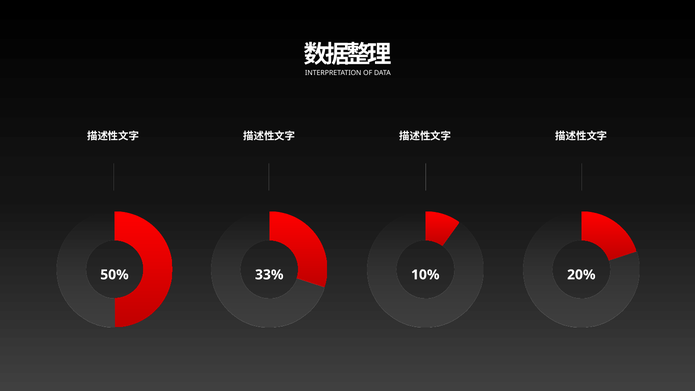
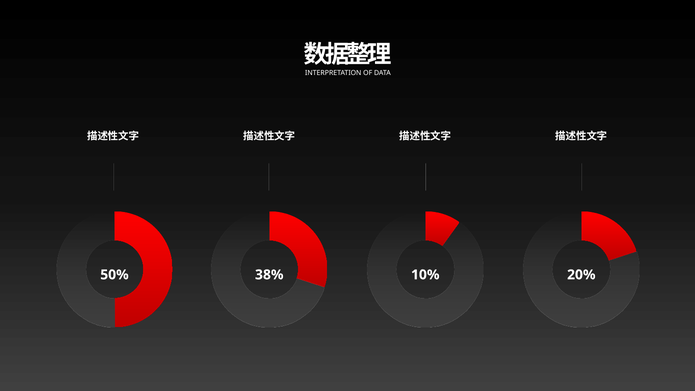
33%: 33% -> 38%
